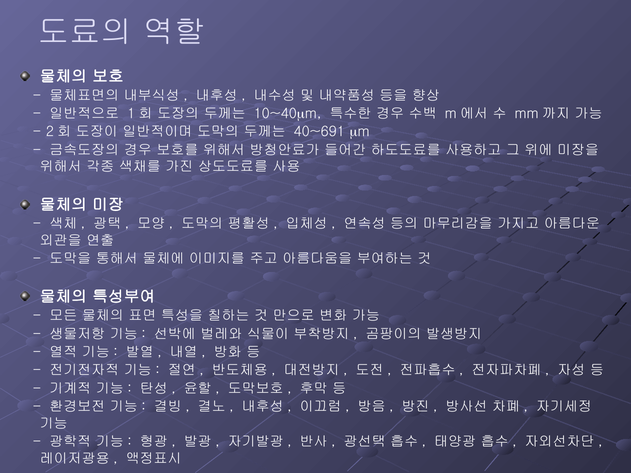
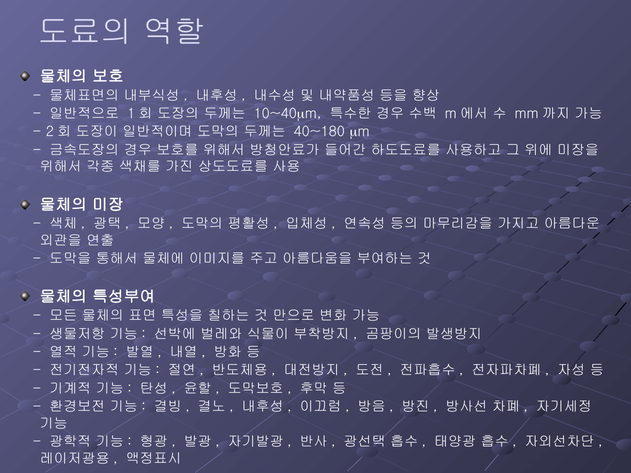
40~691: 40~691 -> 40~180
